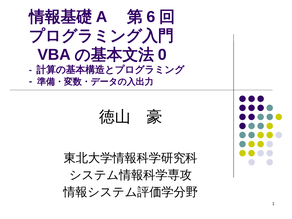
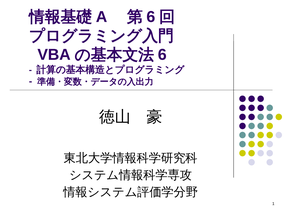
0 at (162, 55): 0 -> 6
